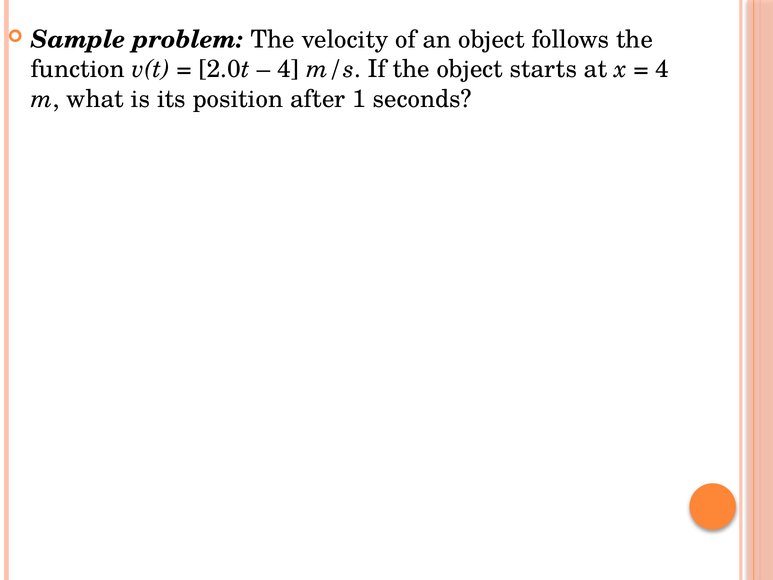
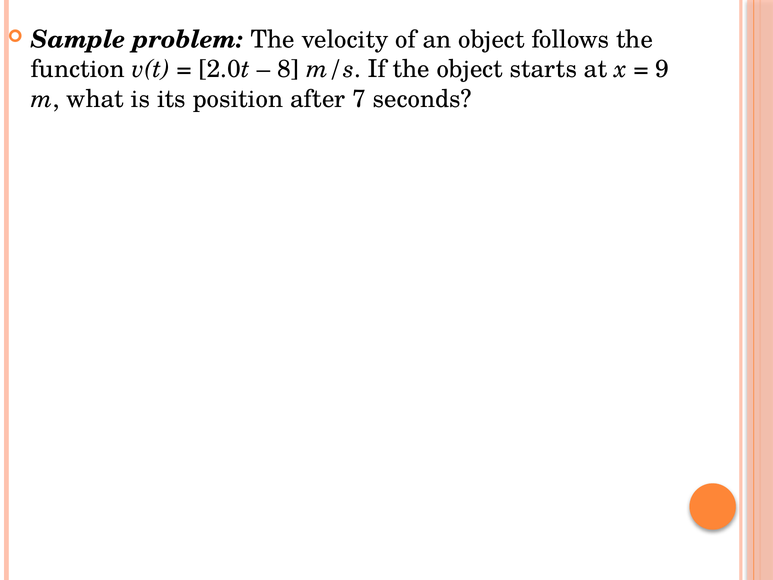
4 at (288, 69): 4 -> 8
4 at (662, 69): 4 -> 9
1: 1 -> 7
